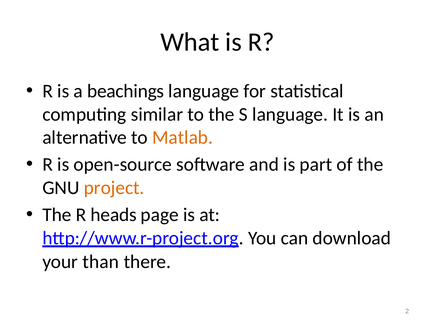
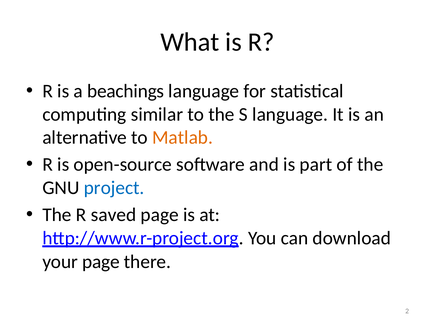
project colour: orange -> blue
heads: heads -> saved
your than: than -> page
